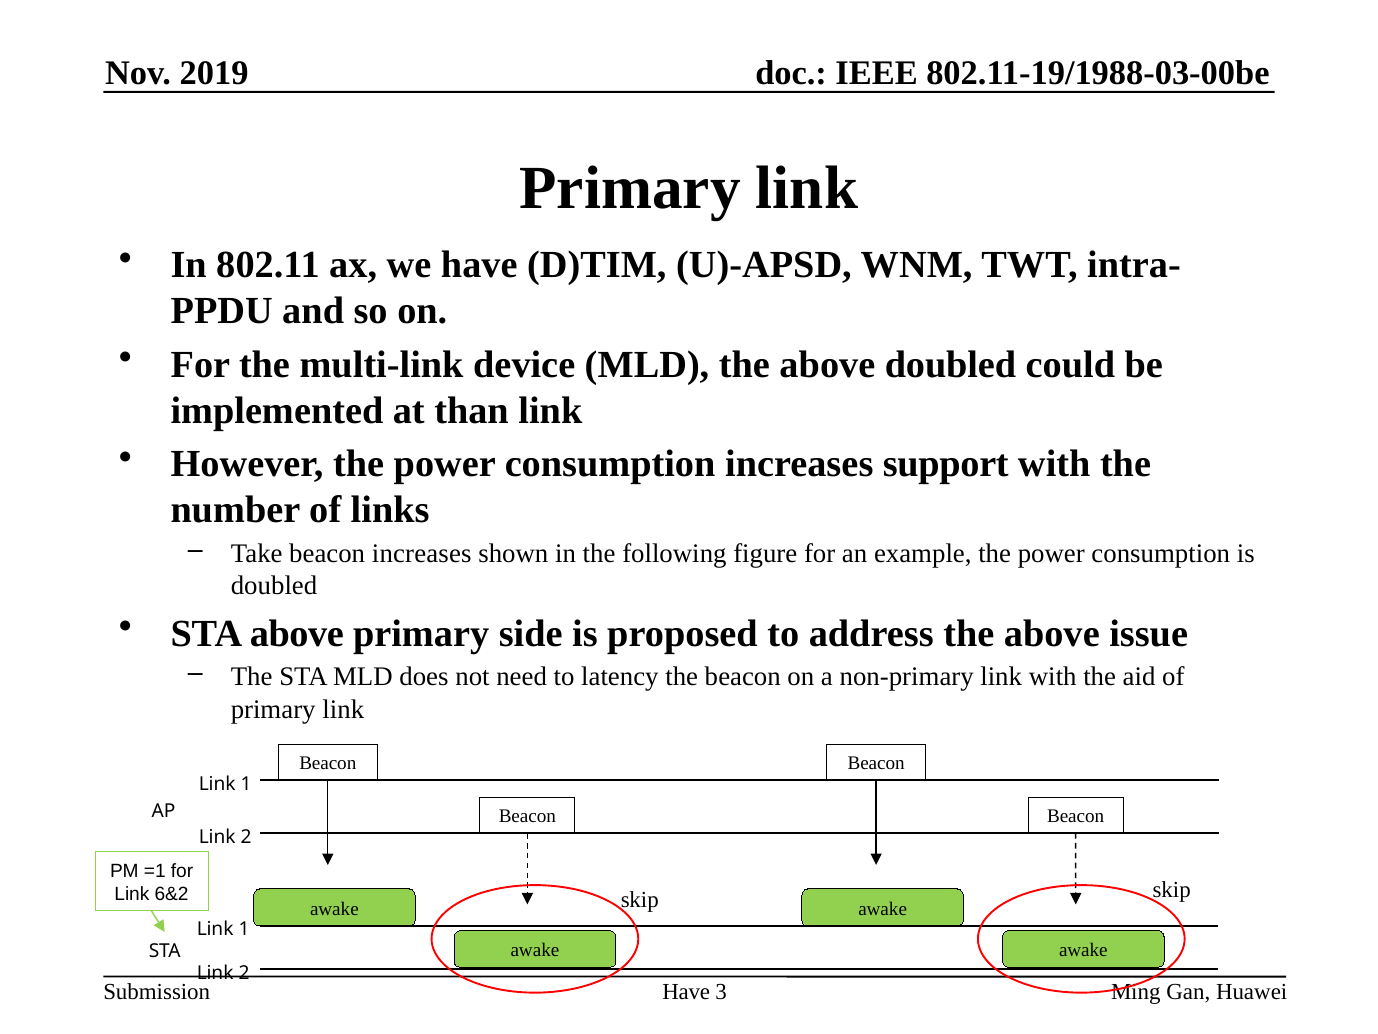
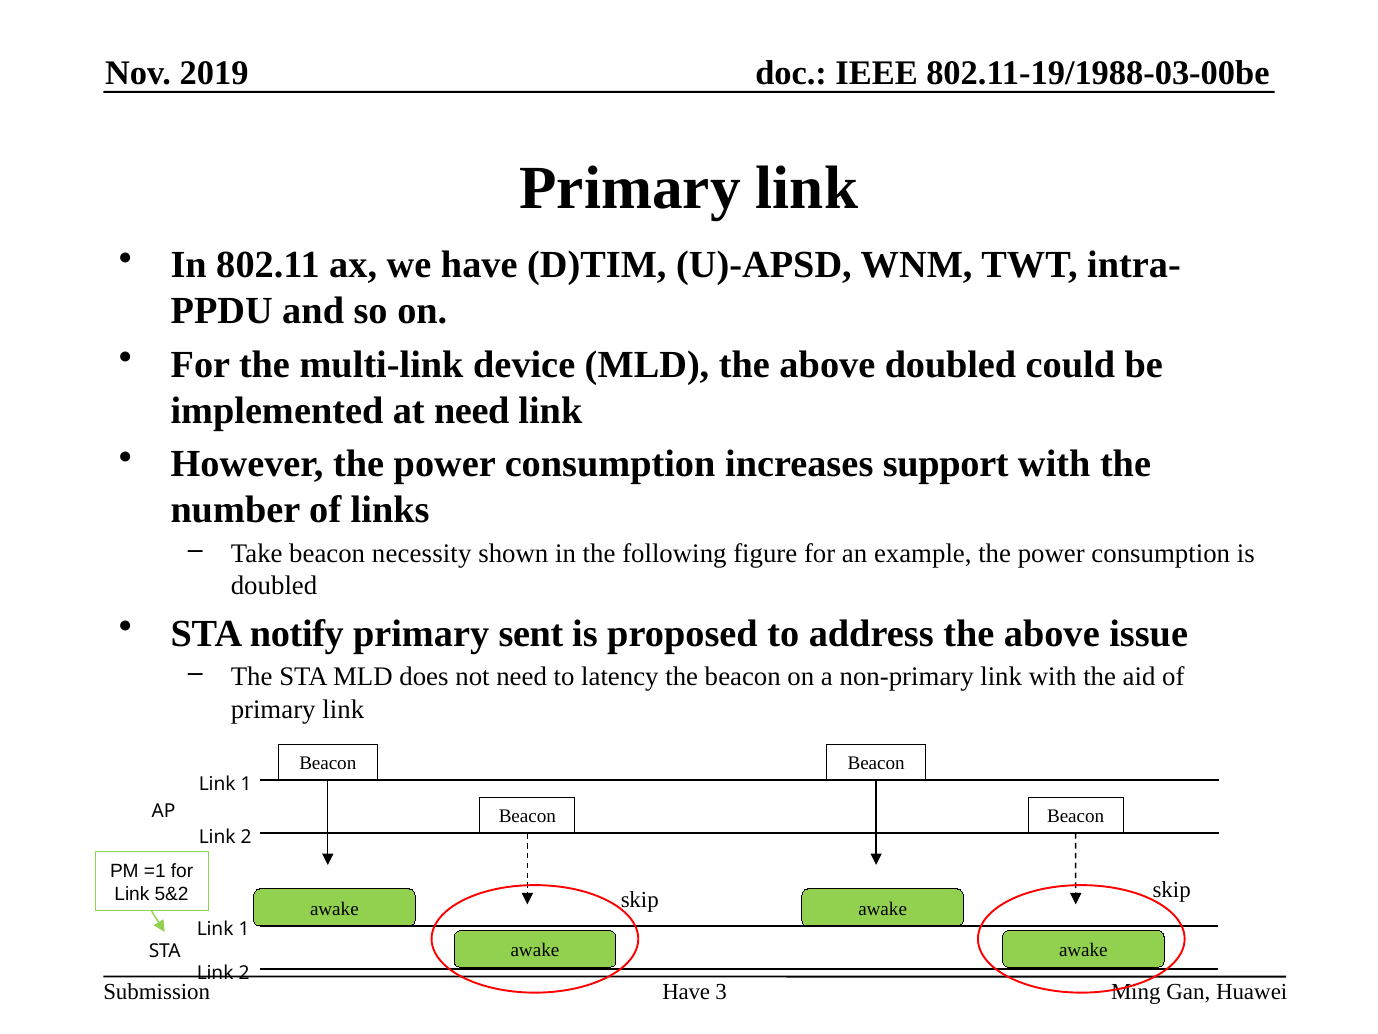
at than: than -> need
beacon increases: increases -> necessity
STA above: above -> notify
side: side -> sent
6&2: 6&2 -> 5&2
